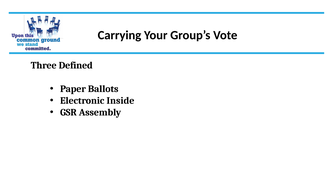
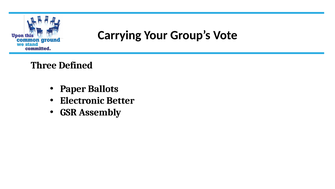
Inside: Inside -> Better
